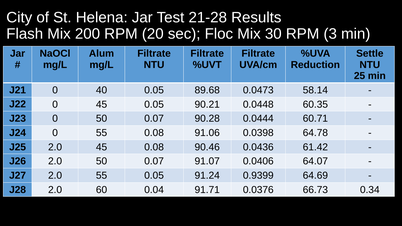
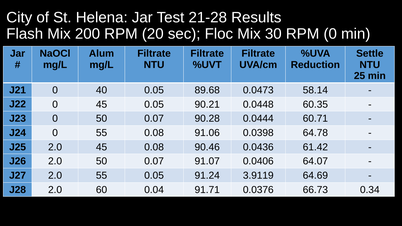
RPM 3: 3 -> 0
0.9399: 0.9399 -> 3.9119
